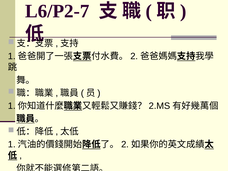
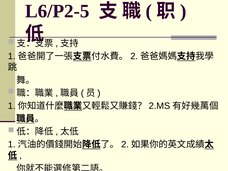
L6/P2-7: L6/P2-7 -> L6/P2-5
